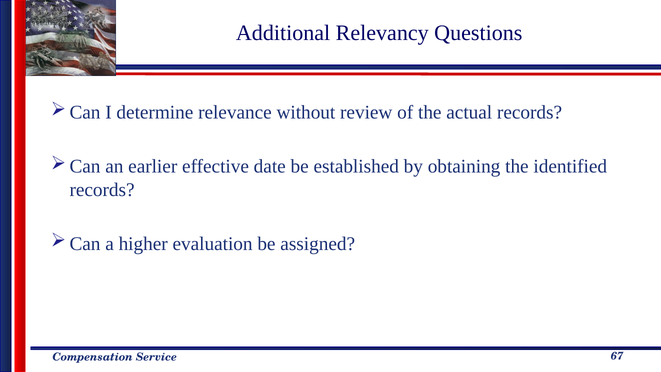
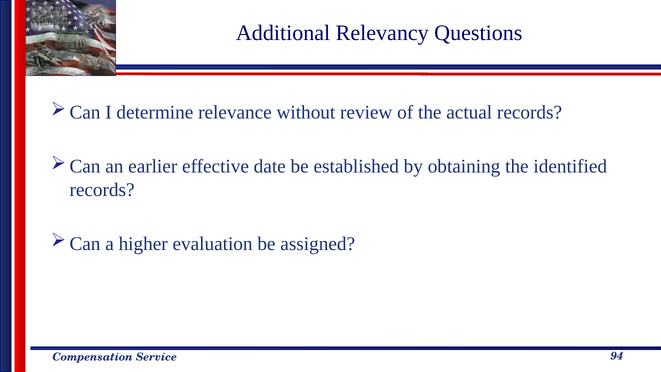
67: 67 -> 94
